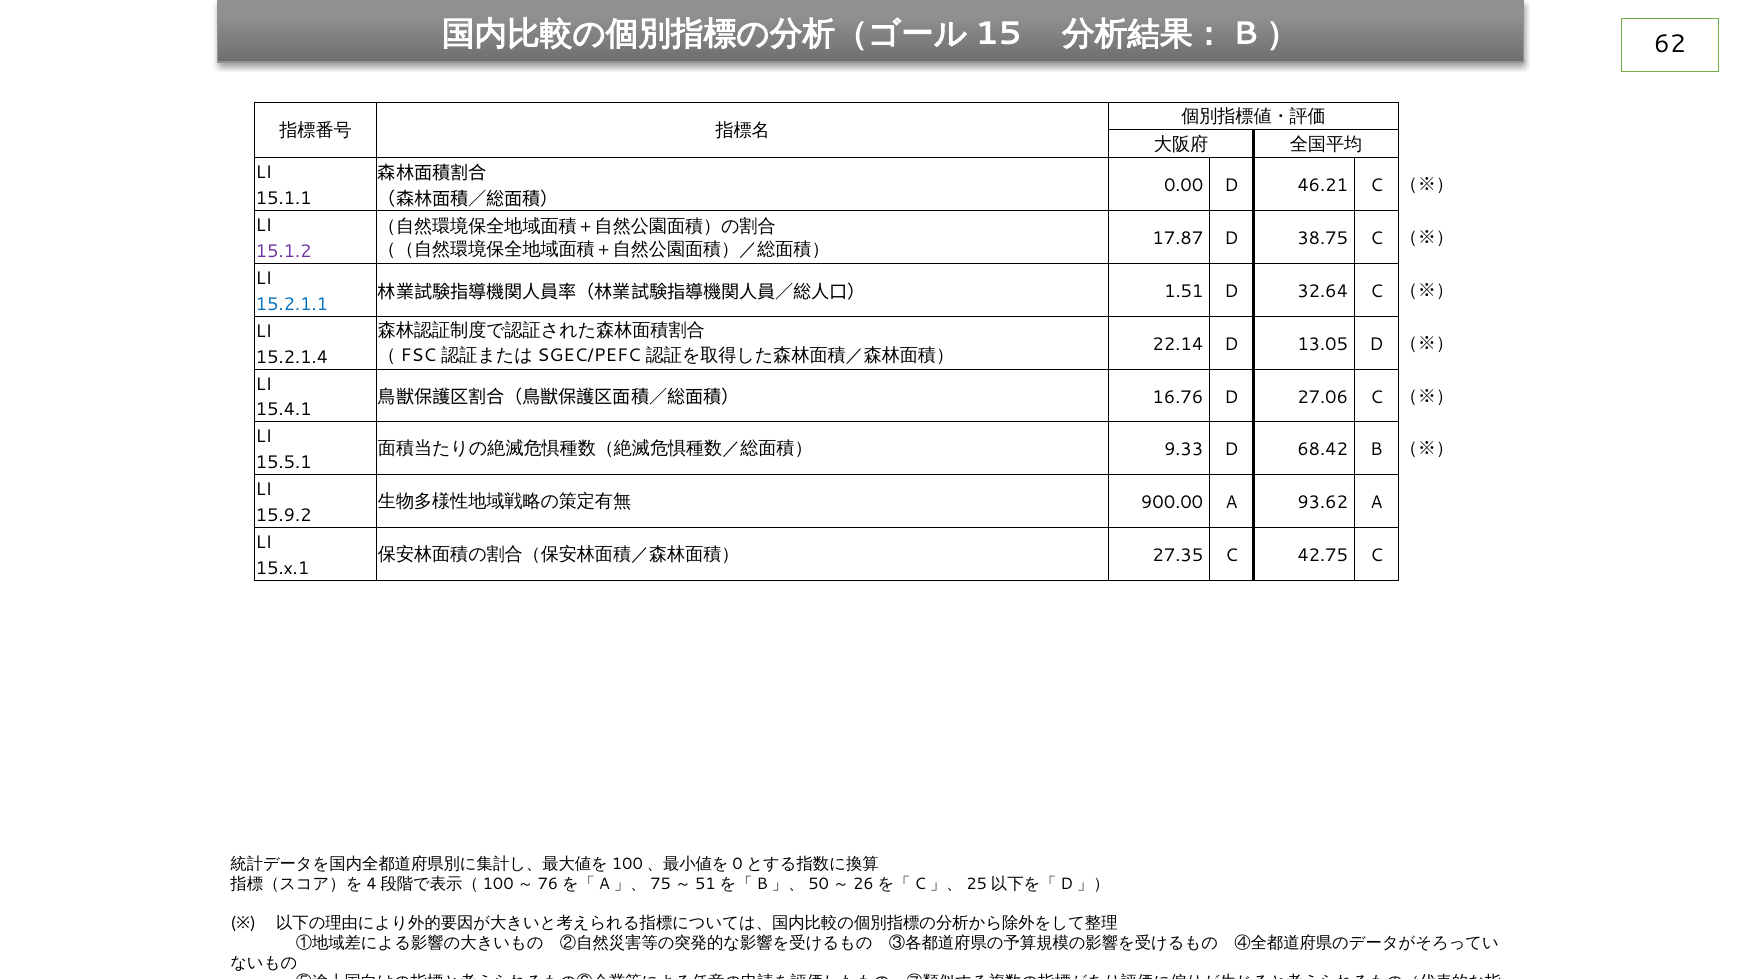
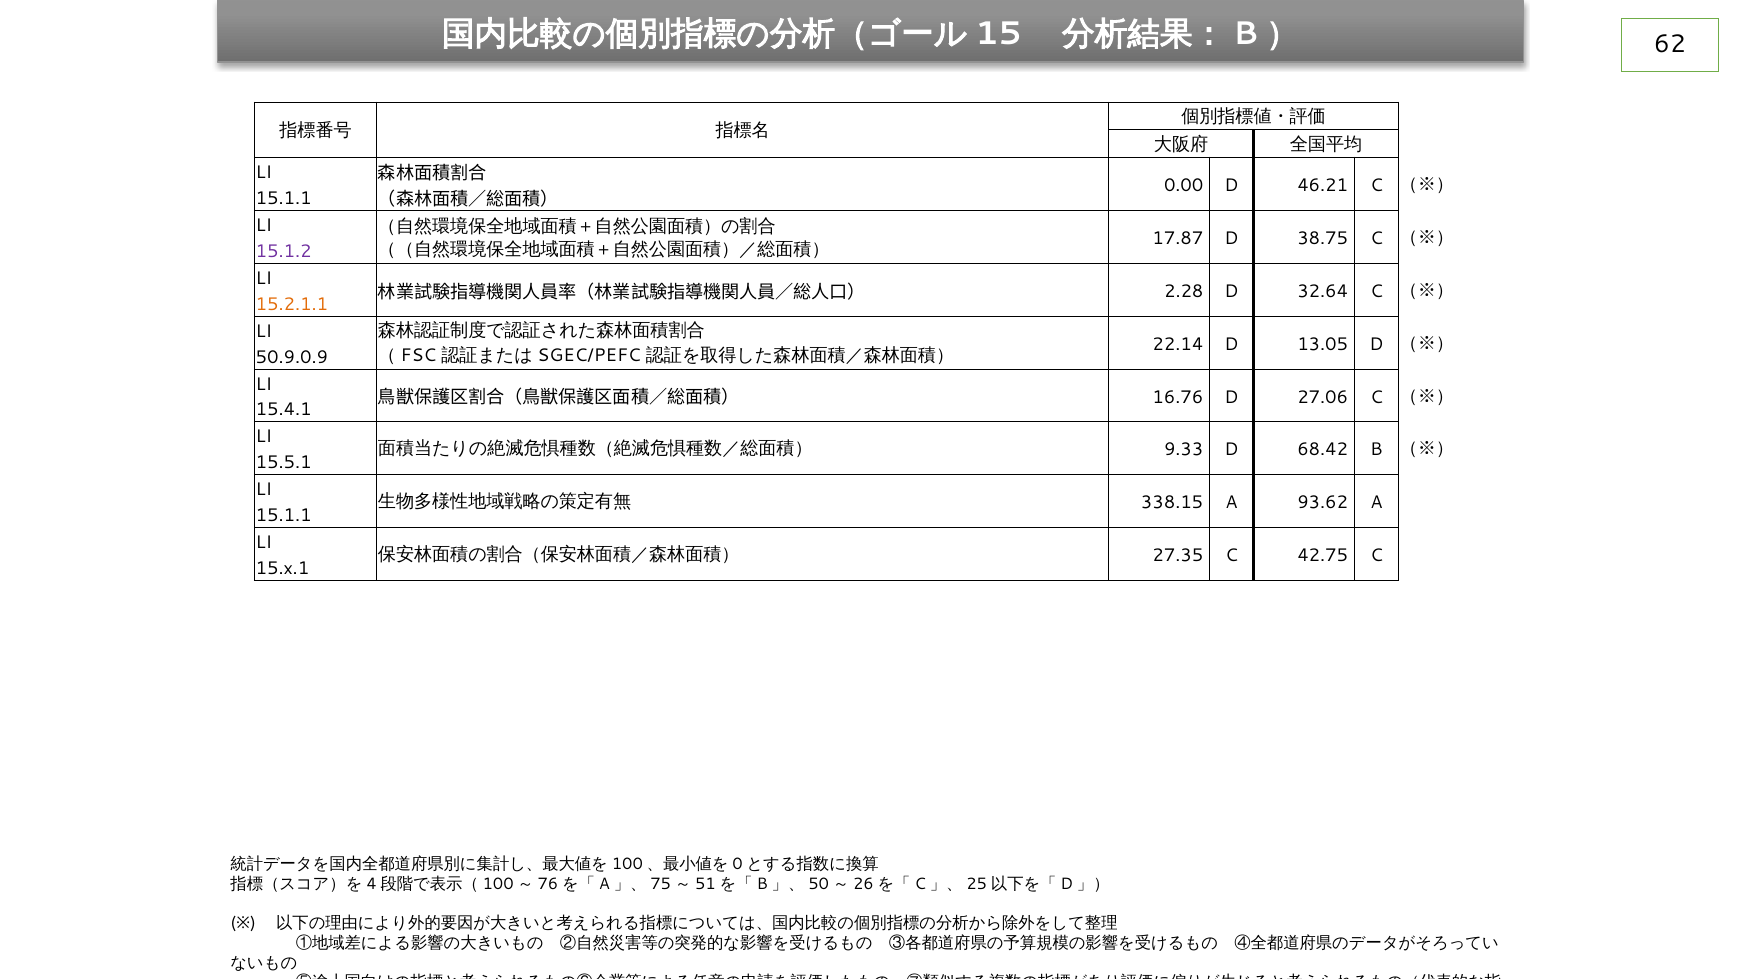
1.51: 1.51 -> 2.28
15.2.1.1 colour: blue -> orange
15.2.1.4: 15.2.1.4 -> 50.9.0.9
900.00: 900.00 -> 338.15
15.9.2 at (284, 516): 15.9.2 -> 15.1.1
